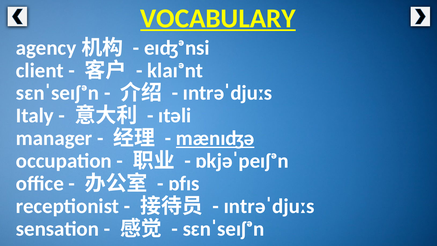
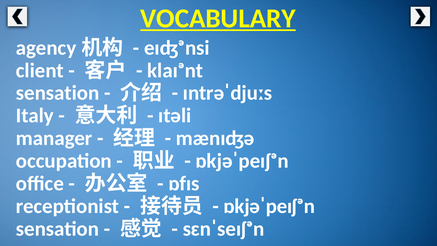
sɛnˈseɪʃᵊn at (58, 93): sɛnˈseɪʃᵊn -> sensation
mænɪʤə underline: present -> none
ɪntrəˈdjuːs at (269, 206): ɪntrəˈdjuːs -> ɒkjəˈpeɪʃᵊn
